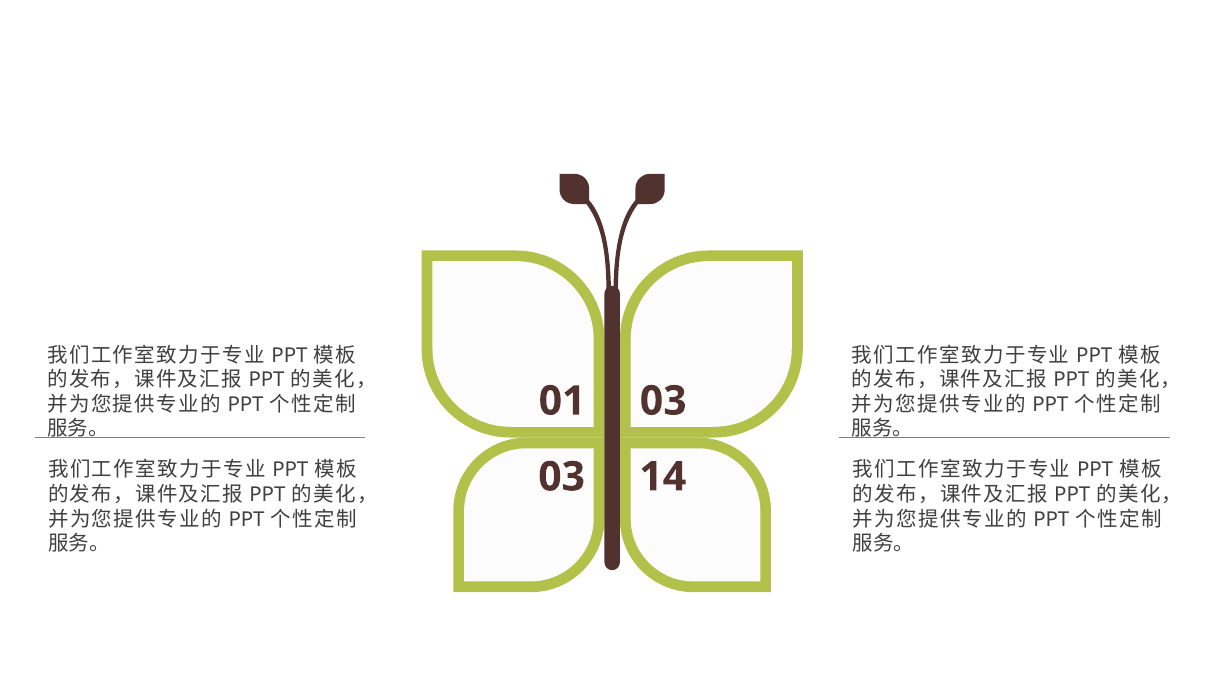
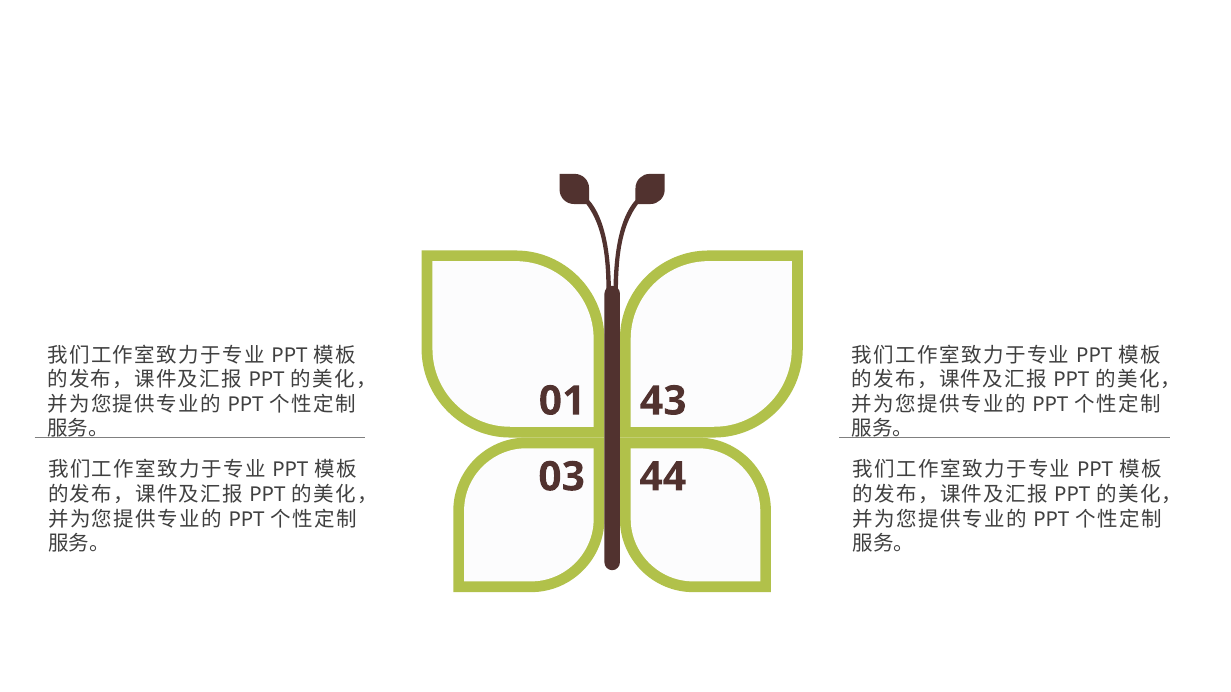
01 03: 03 -> 43
14: 14 -> 44
